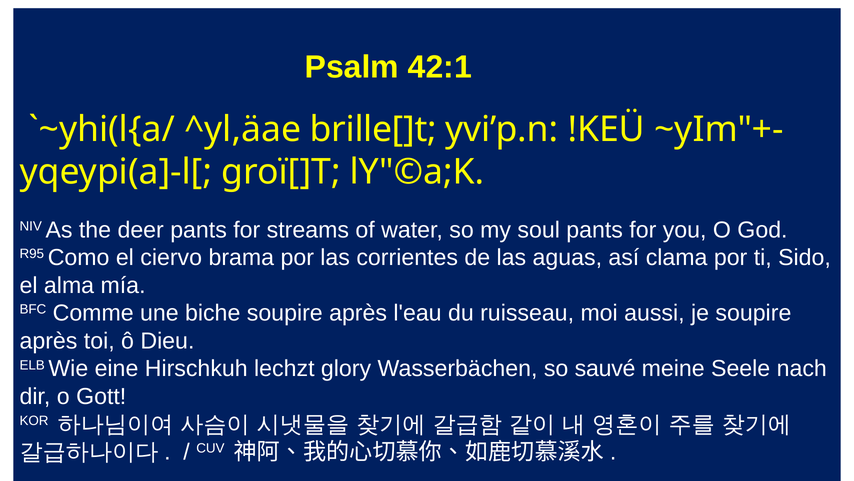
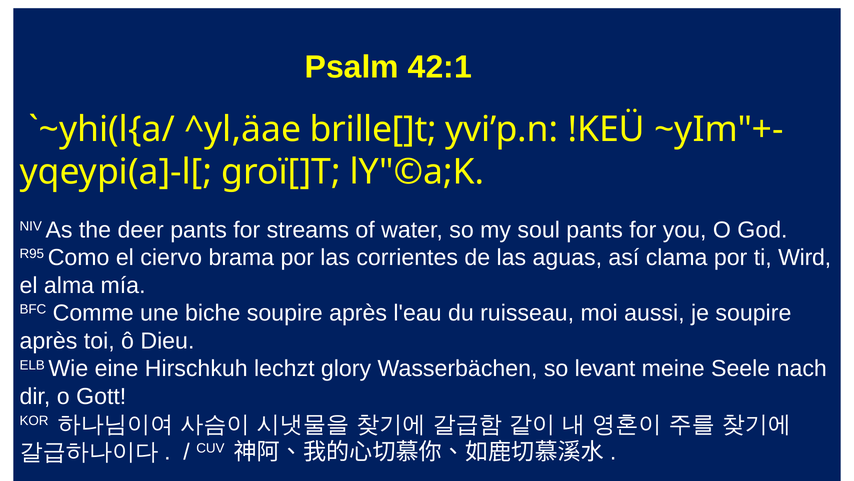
Sido: Sido -> Wird
sauvé: sauvé -> levant
